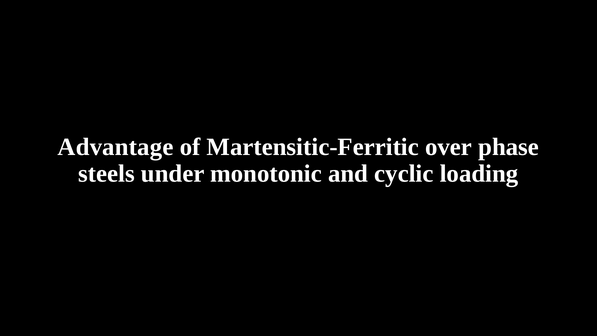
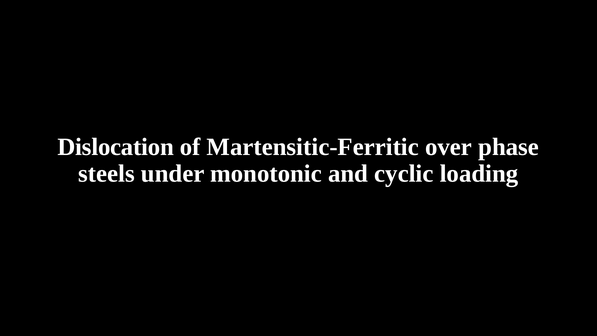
Advantage: Advantage -> Dislocation
